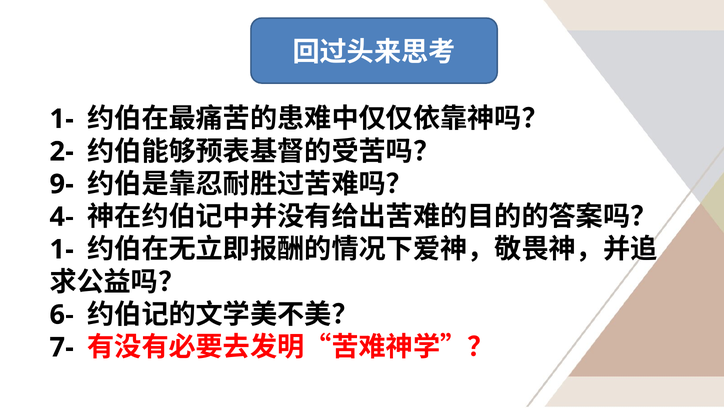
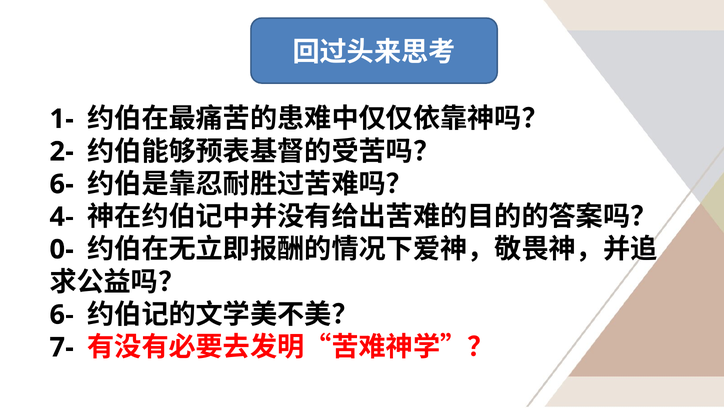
9- at (62, 184): 9- -> 6-
1- at (62, 249): 1- -> 0-
